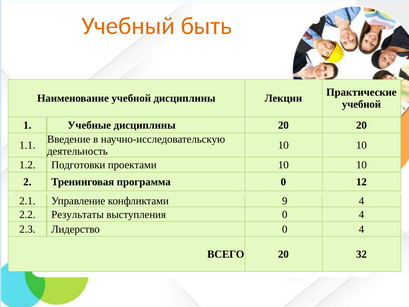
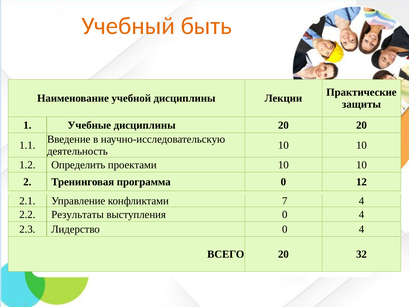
учебной at (361, 104): учебной -> защиты
Подготовки: Подготовки -> Определить
9: 9 -> 7
